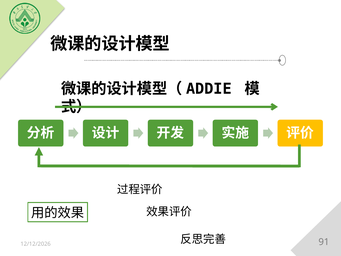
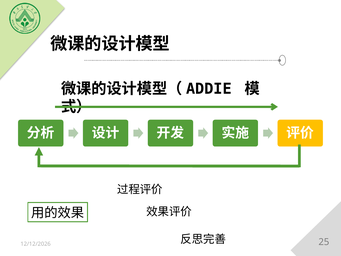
91: 91 -> 25
